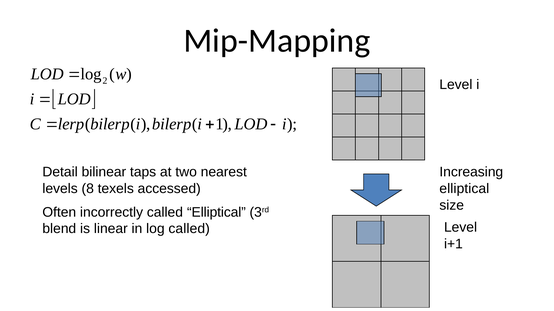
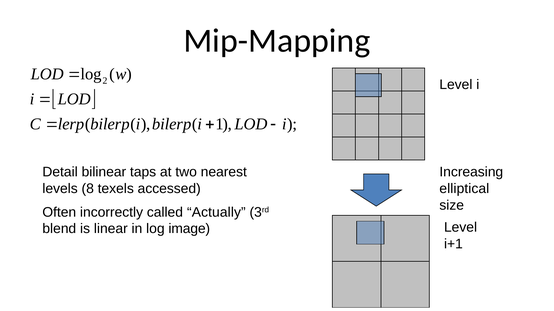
called Elliptical: Elliptical -> Actually
log called: called -> image
